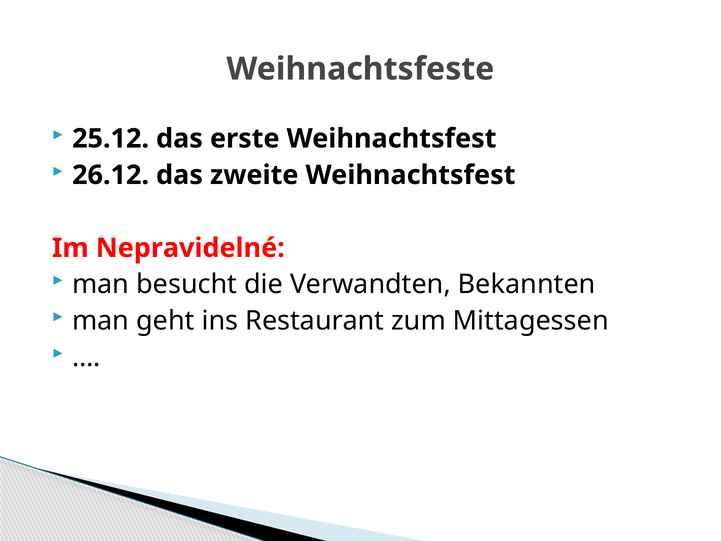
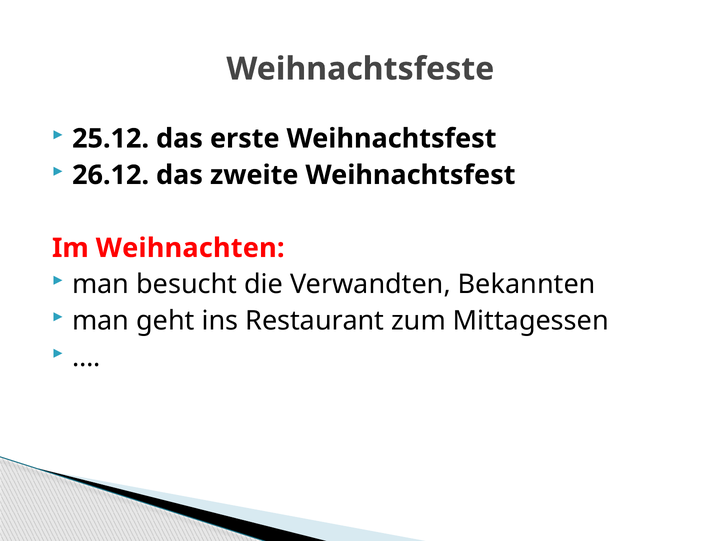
Nepravidelné: Nepravidelné -> Weihnachten
